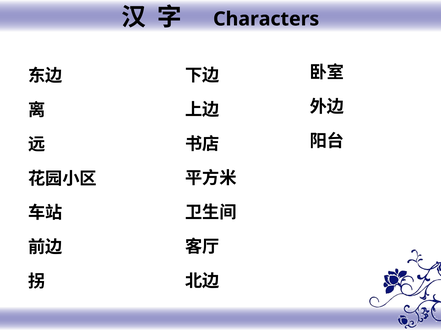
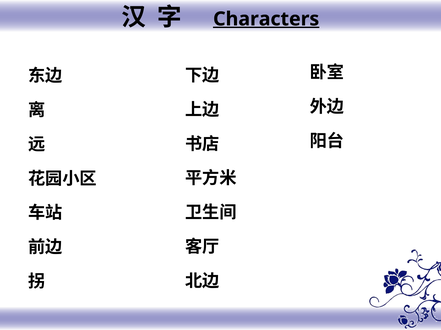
Characters underline: none -> present
